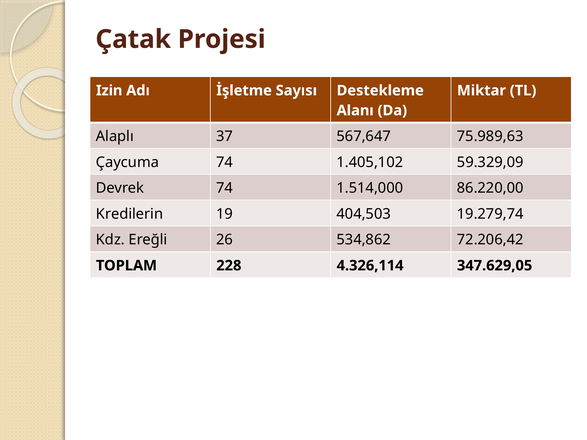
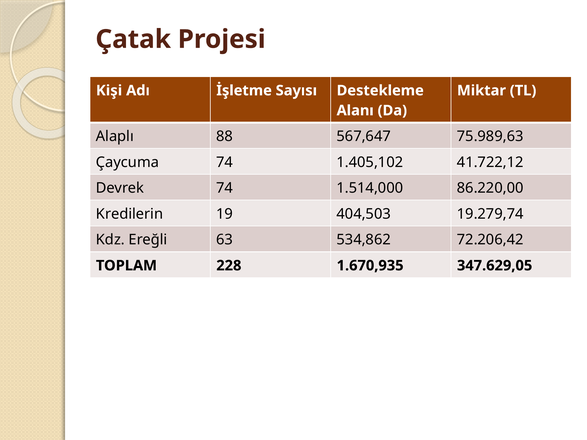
Izin: Izin -> Kişi
37: 37 -> 88
59.329,09: 59.329,09 -> 41.722,12
26: 26 -> 63
4.326,114: 4.326,114 -> 1.670,935
